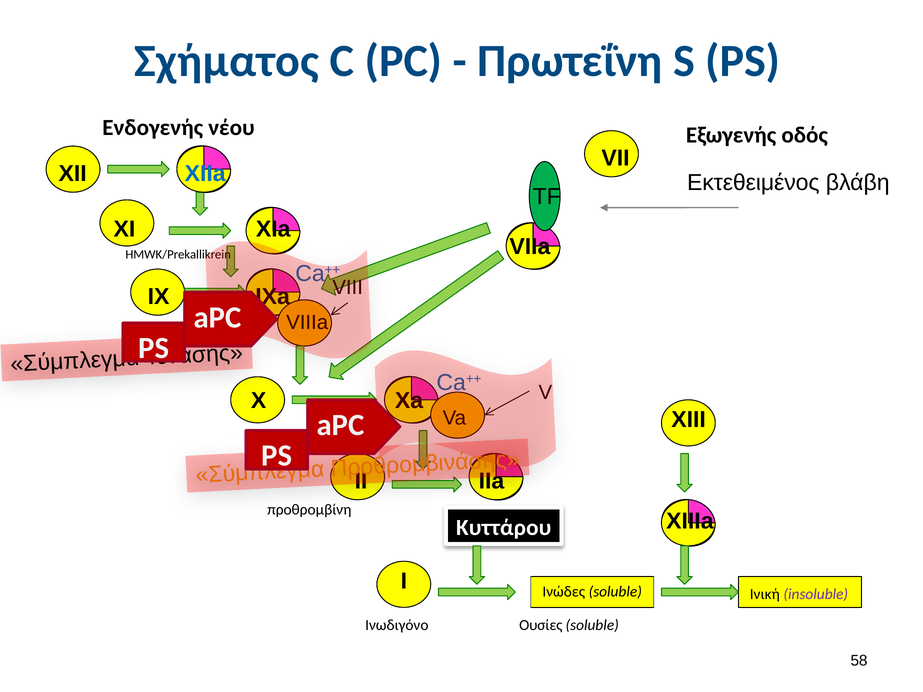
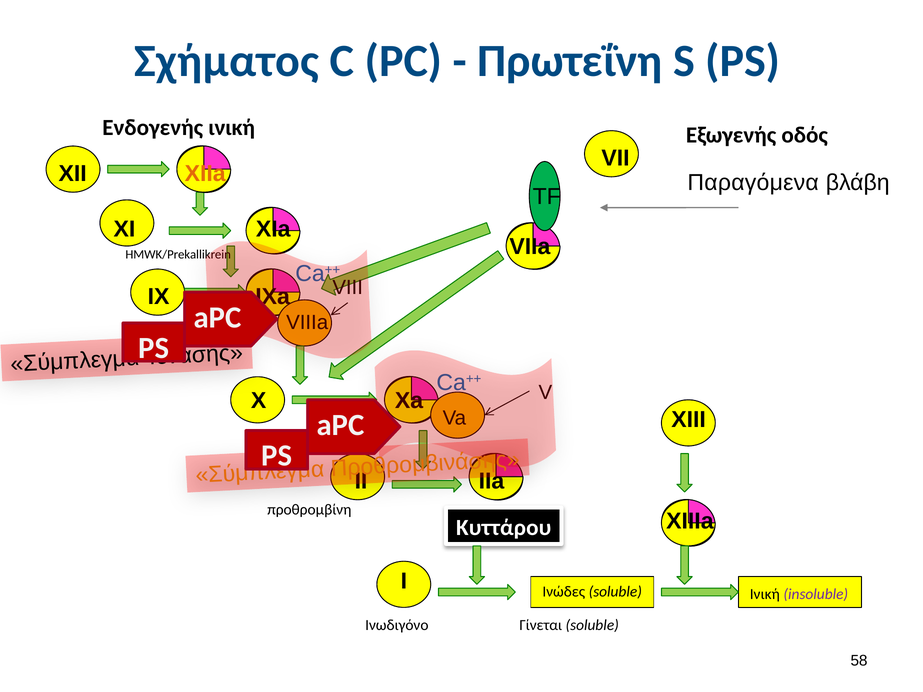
Ενδογενής νέου: νέου -> ινική
XIIa colour: blue -> orange
Εκτεθειμένος: Εκτεθειμένος -> Παραγόμενα
Ουσίες: Ουσίες -> Γίνεται
